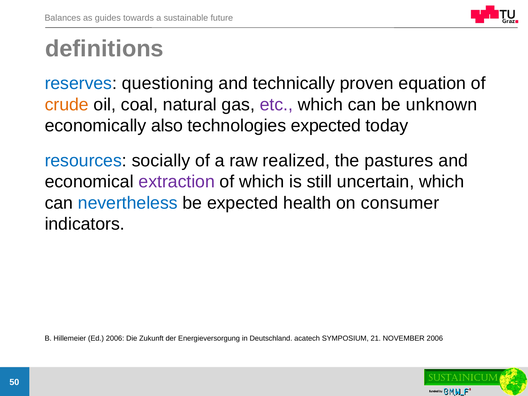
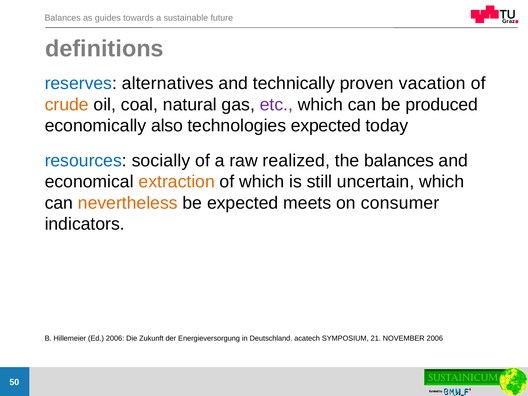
questioning: questioning -> alternatives
equation: equation -> vacation
unknown: unknown -> produced
the pastures: pastures -> balances
extraction colour: purple -> orange
nevertheless colour: blue -> orange
health: health -> meets
